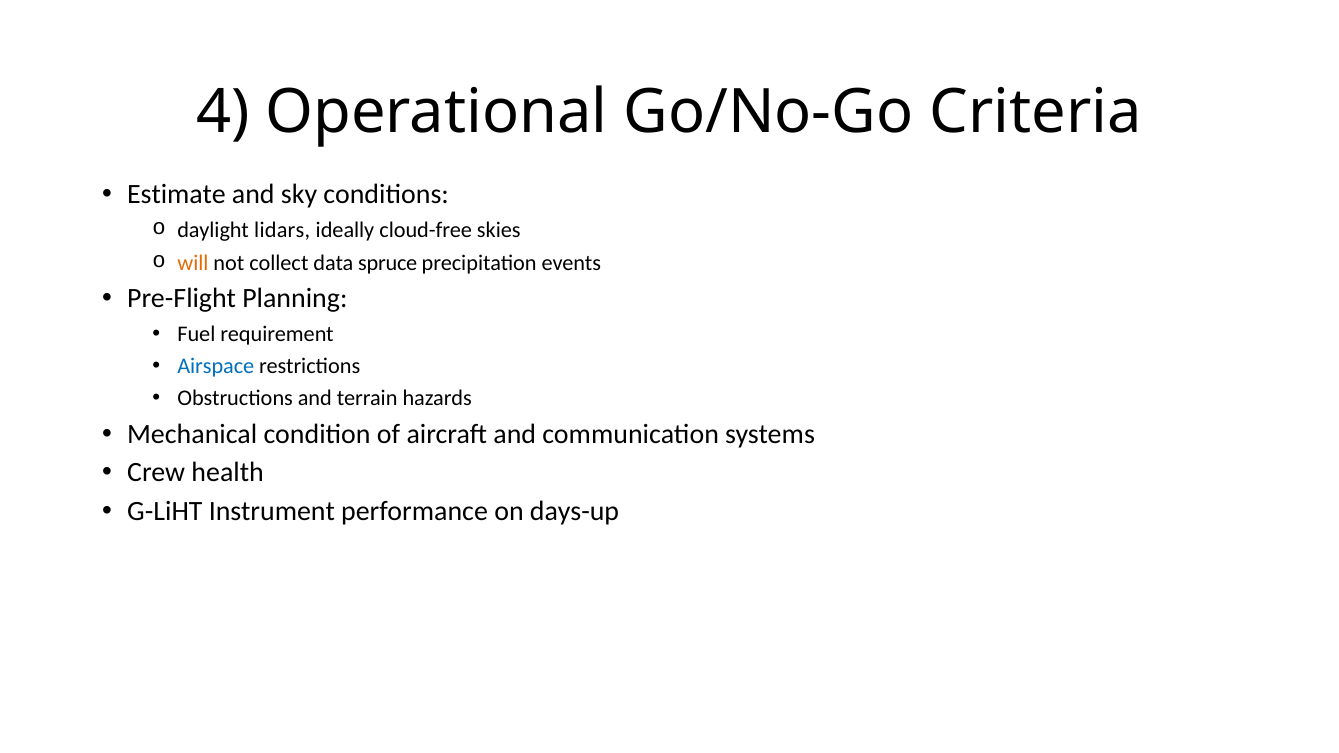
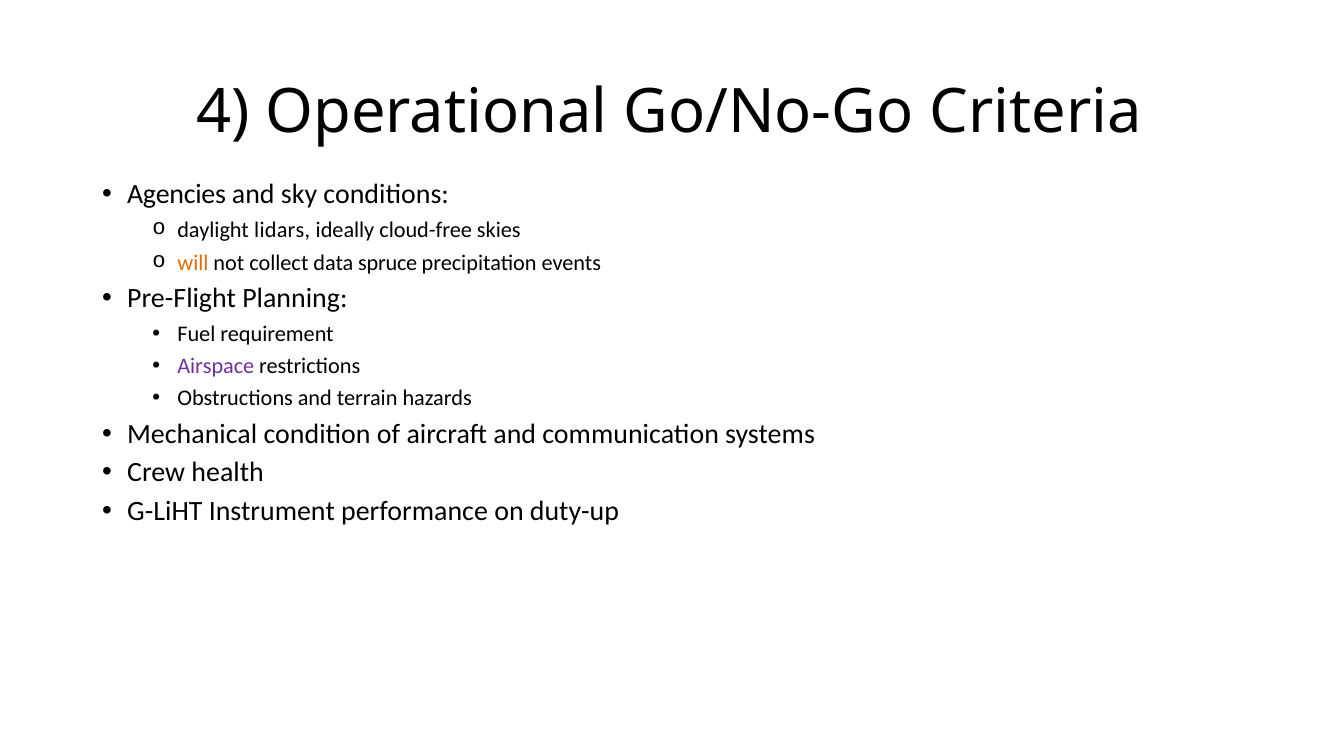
Estimate: Estimate -> Agencies
Airspace colour: blue -> purple
days-up: days-up -> duty-up
